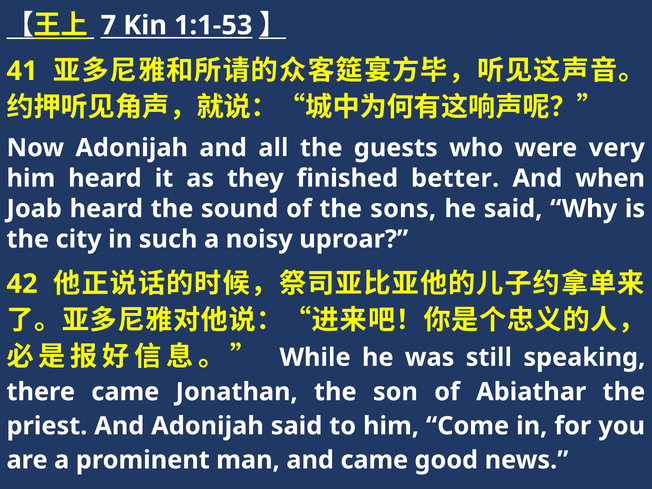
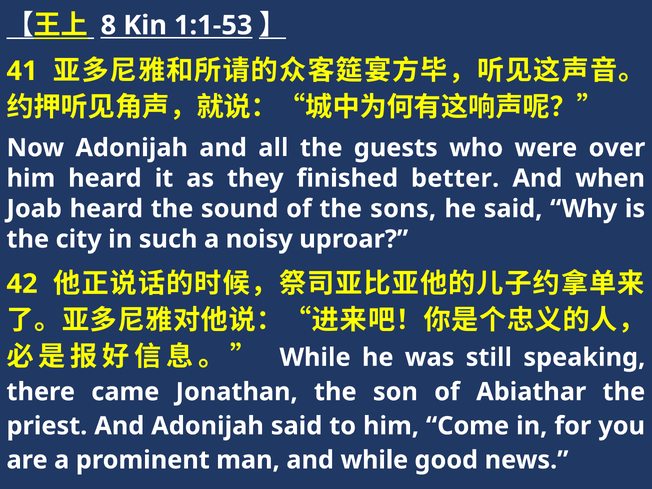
7: 7 -> 8
very: very -> over
and came: came -> while
